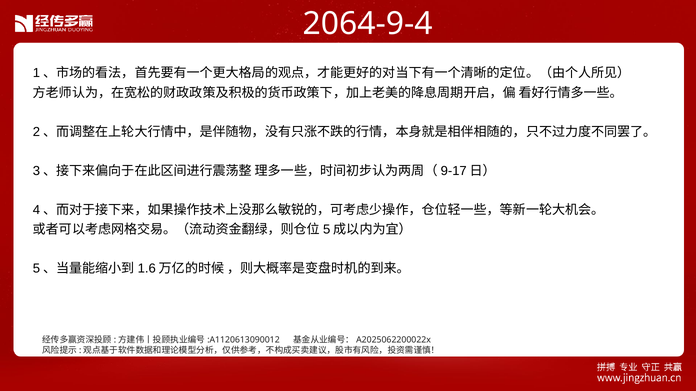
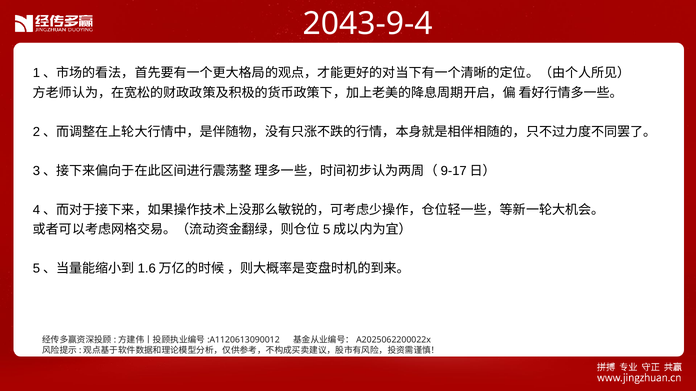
2064-9-4: 2064-9-4 -> 2043-9-4
